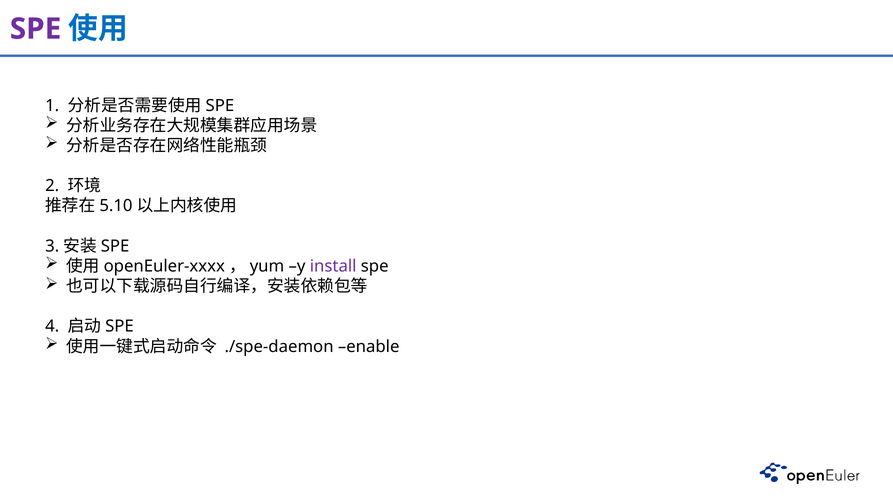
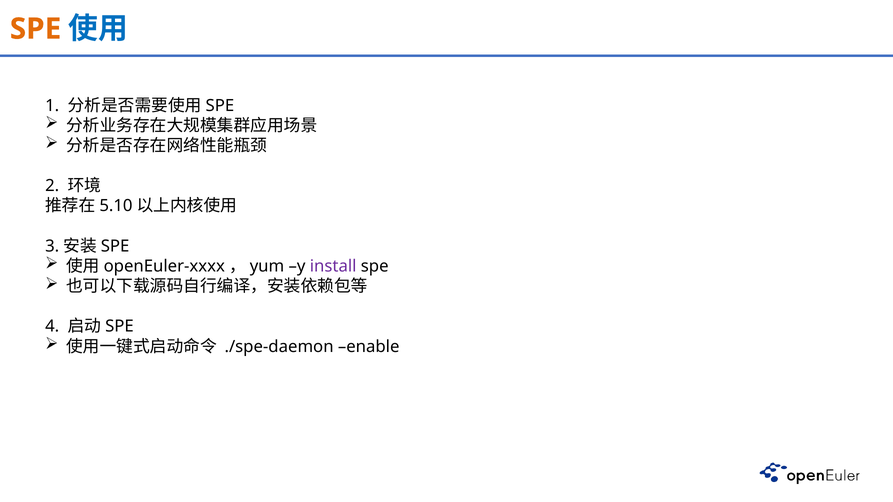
SPE at (36, 29) colour: purple -> orange
